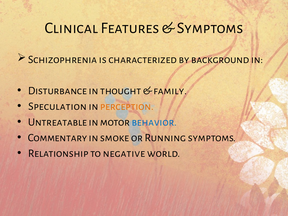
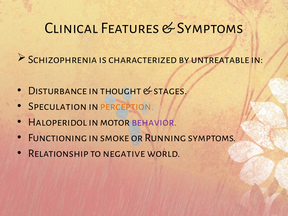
background: background -> untreatable
family: family -> stages
Untreatable: Untreatable -> Haloperidol
behavior colour: blue -> purple
Commentary: Commentary -> Functioning
